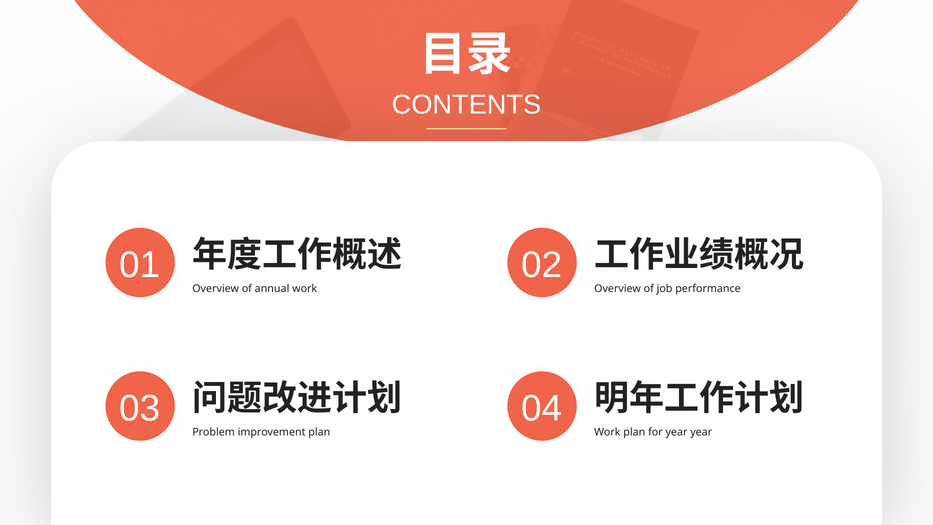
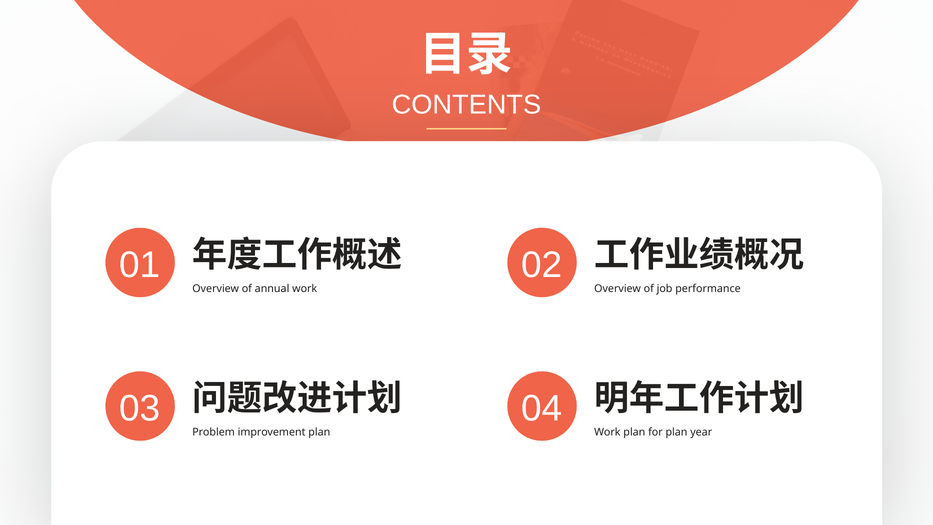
for year: year -> plan
